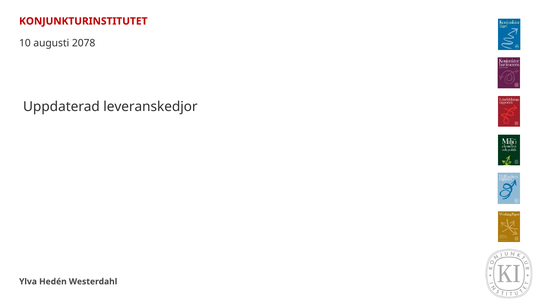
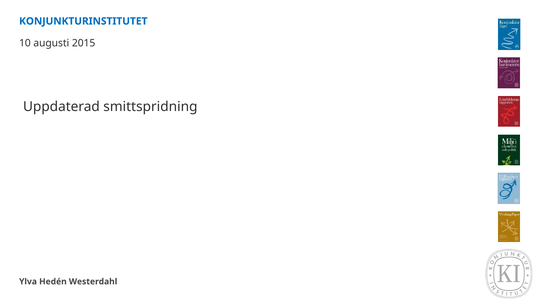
KONJUNKTURINSTITUTET colour: red -> blue
2078: 2078 -> 2015
leveranskedjor: leveranskedjor -> smittspridning
